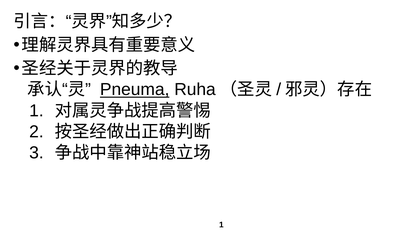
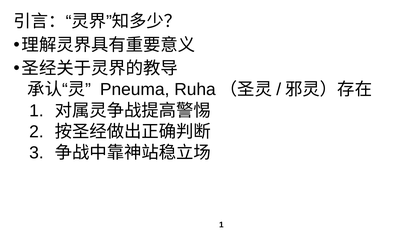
Pneuma underline: present -> none
